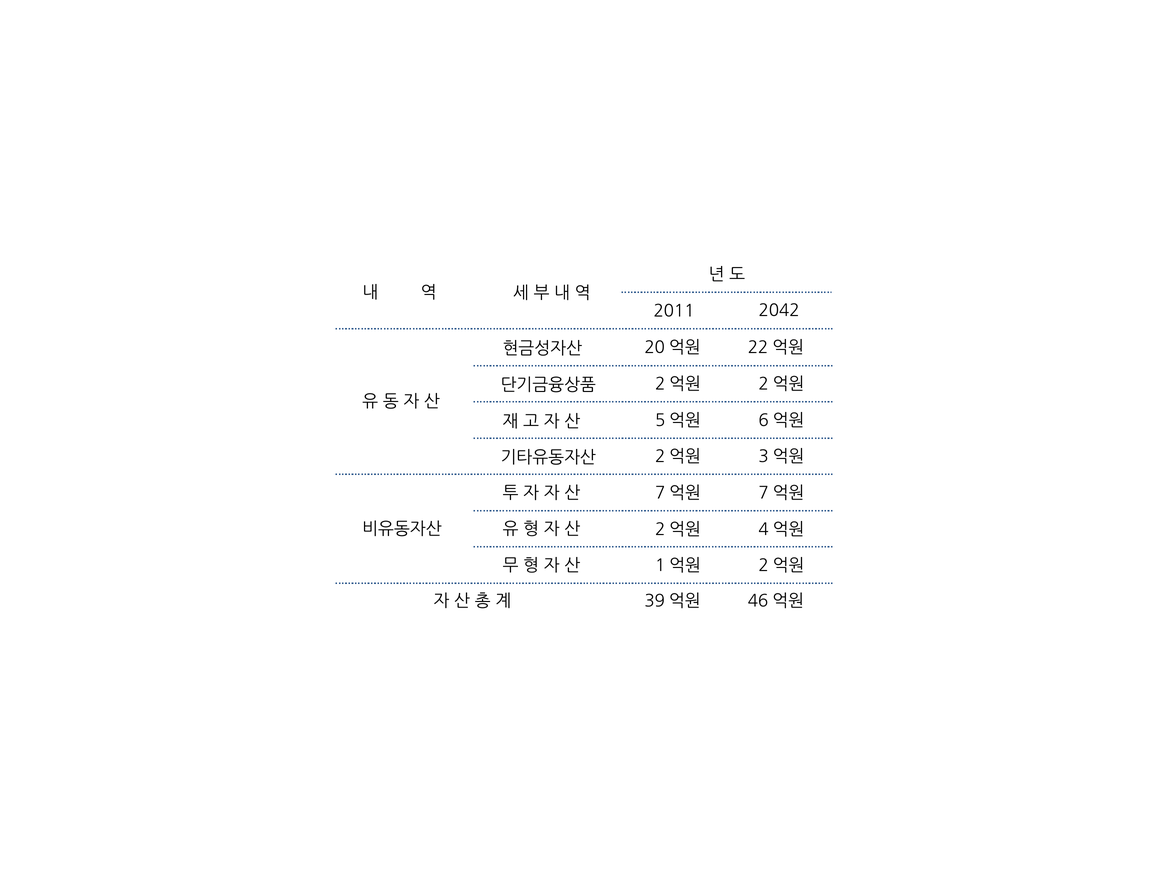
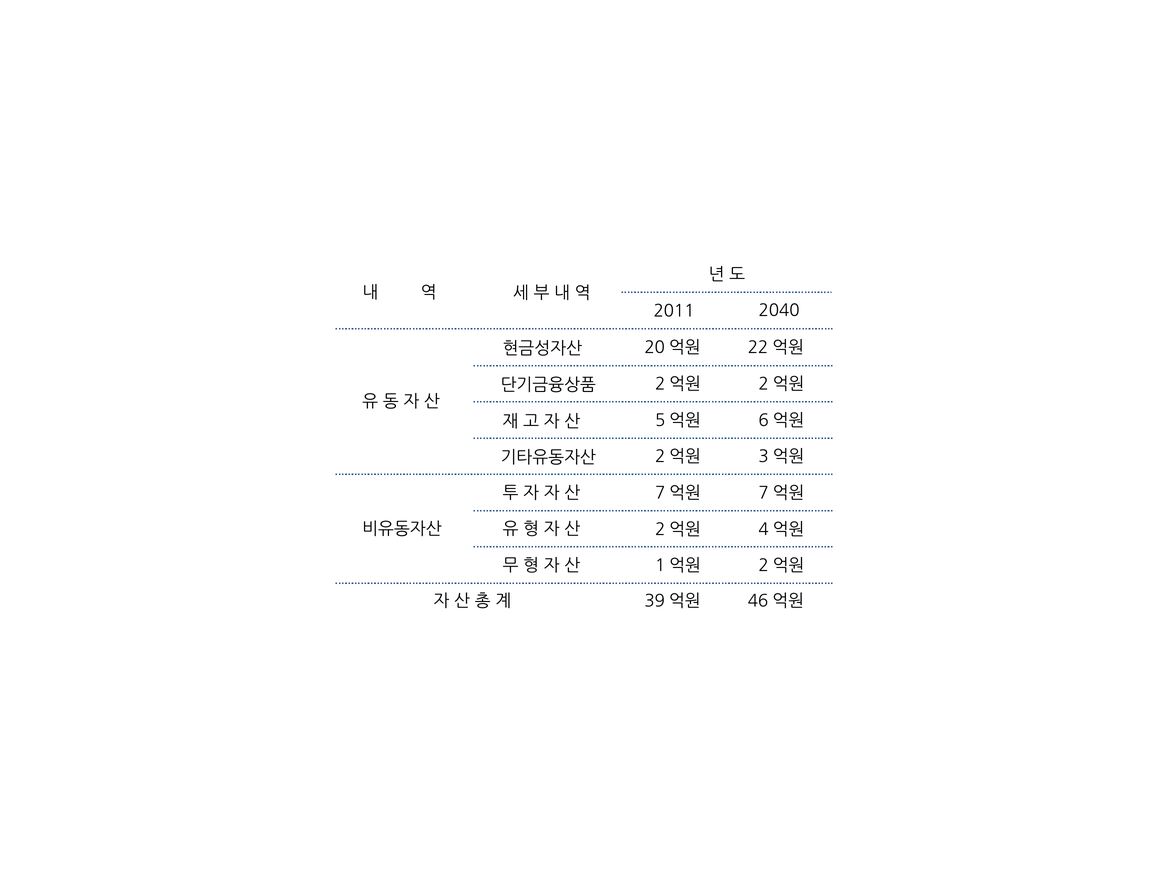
2042: 2042 -> 2040
